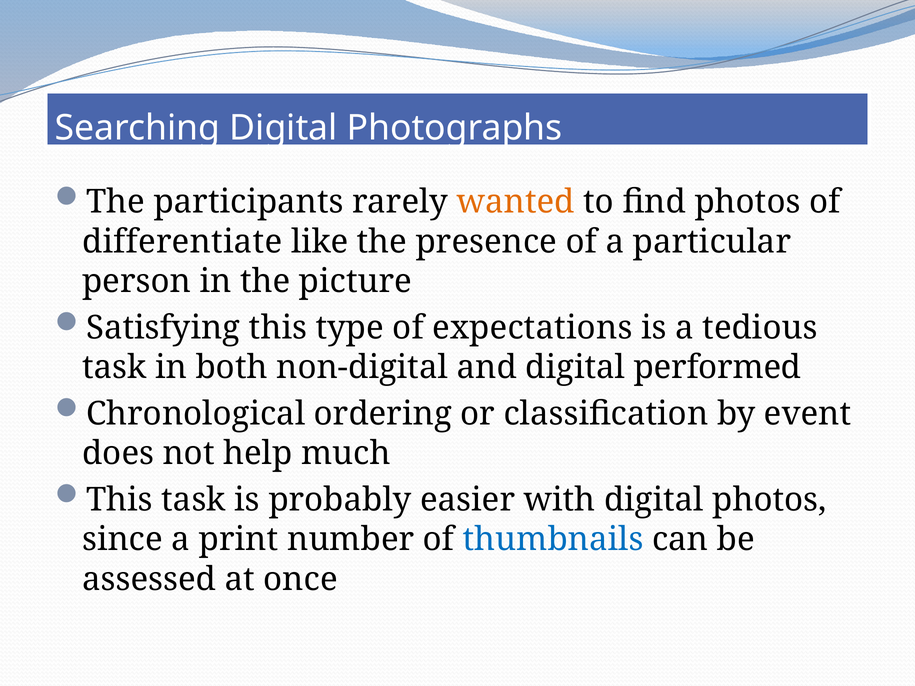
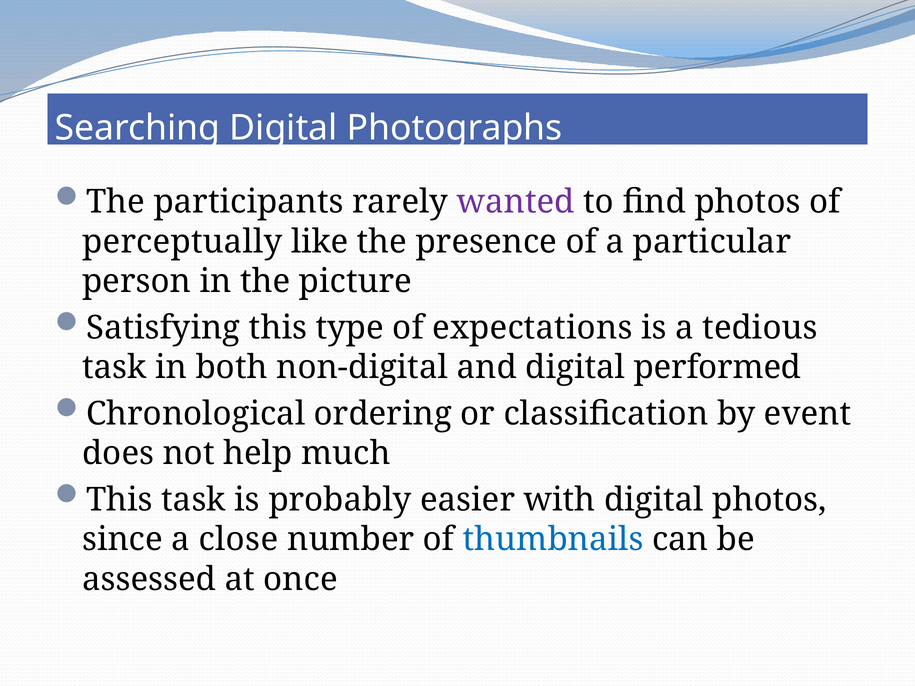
wanted colour: orange -> purple
differentiate: differentiate -> perceptually
print: print -> close
